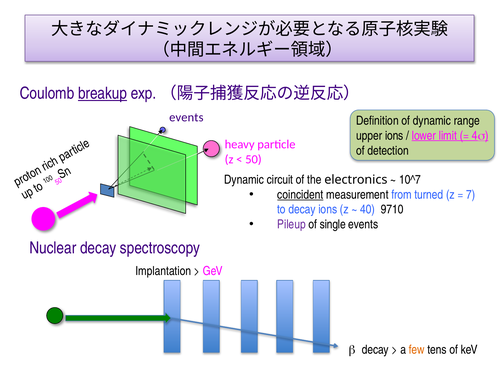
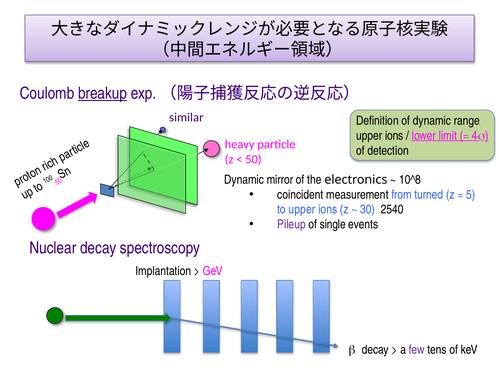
events at (186, 117): events -> similar
circuit: circuit -> mirror
10^7: 10^7 -> 10^8
coincident underline: present -> none
7 at (471, 195): 7 -> 5
to decay: decay -> upper
40: 40 -> 30
9710: 9710 -> 2540
few colour: orange -> purple
